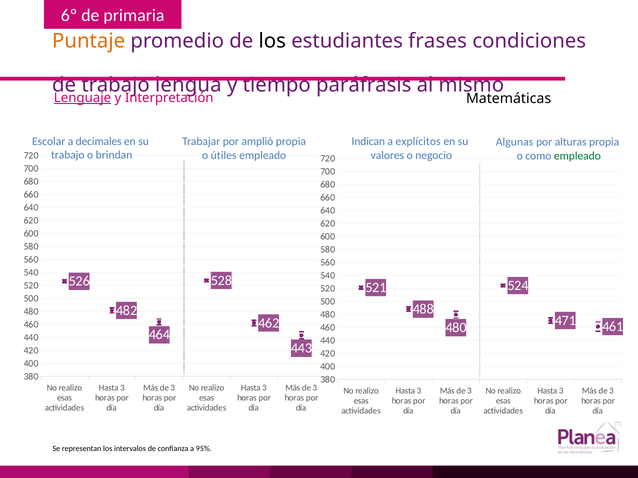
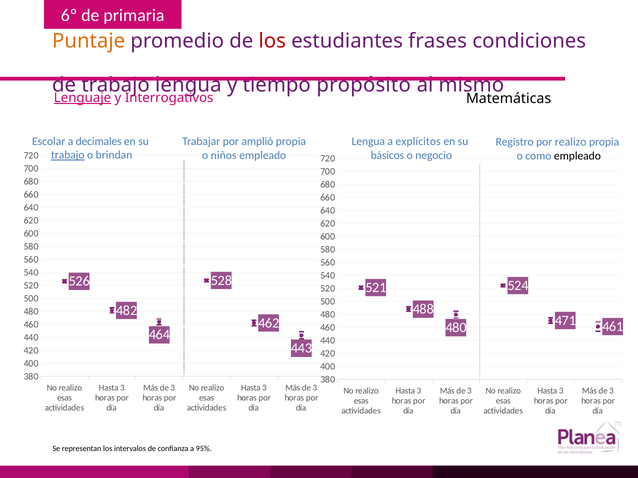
los at (272, 41) colour: black -> red
paráfrasis: paráfrasis -> propósito
Interpretación: Interpretación -> Interrogativos
Indican at (368, 142): Indican -> Lengua
Algunas: Algunas -> Registro
por alturas: alturas -> realizo
trabajo at (68, 155) underline: none -> present
útiles: útiles -> niños
valores: valores -> básicos
empleado at (577, 156) colour: green -> black
